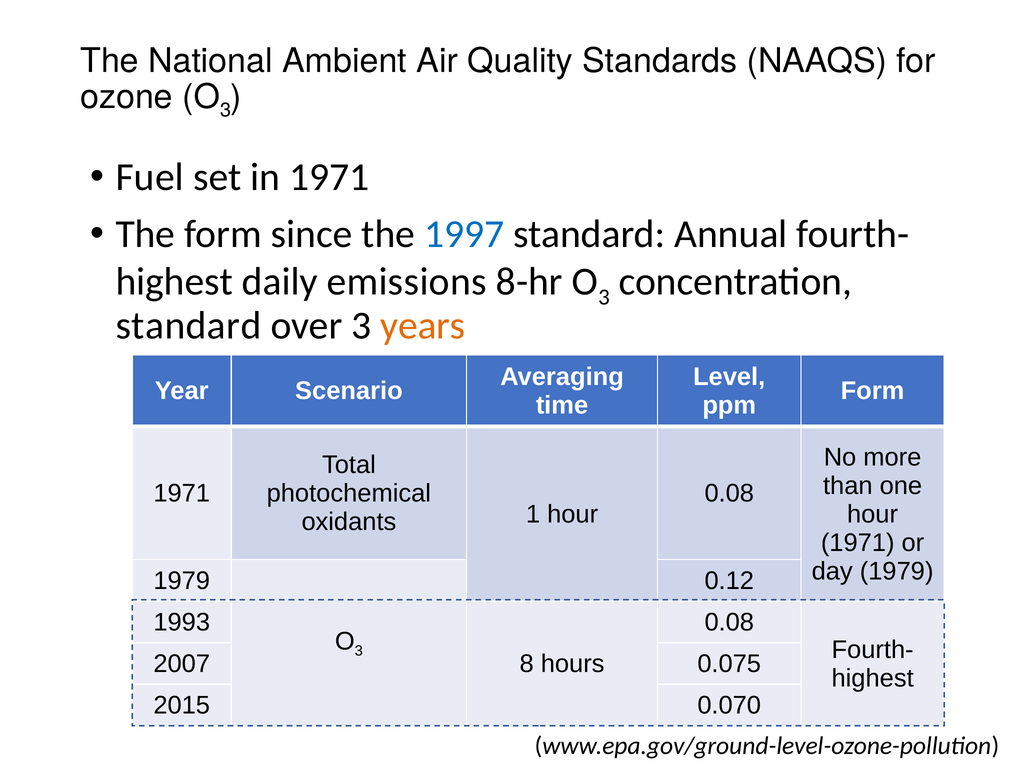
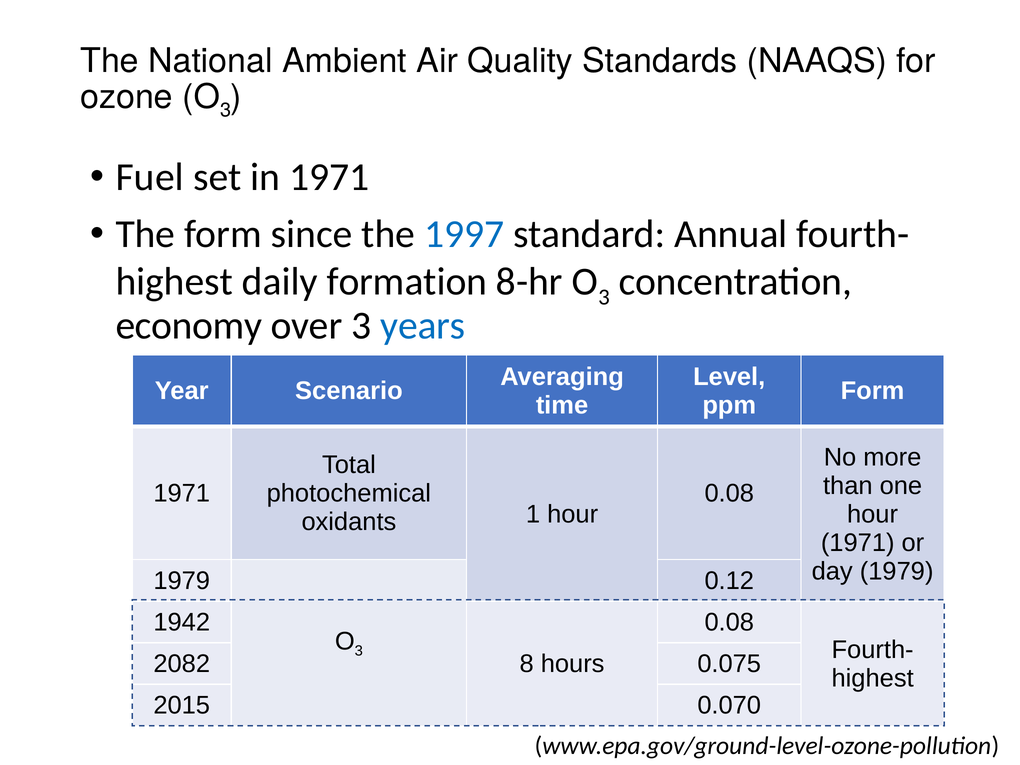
emissions: emissions -> formation
standard at (188, 326): standard -> economy
years colour: orange -> blue
1993: 1993 -> 1942
2007: 2007 -> 2082
